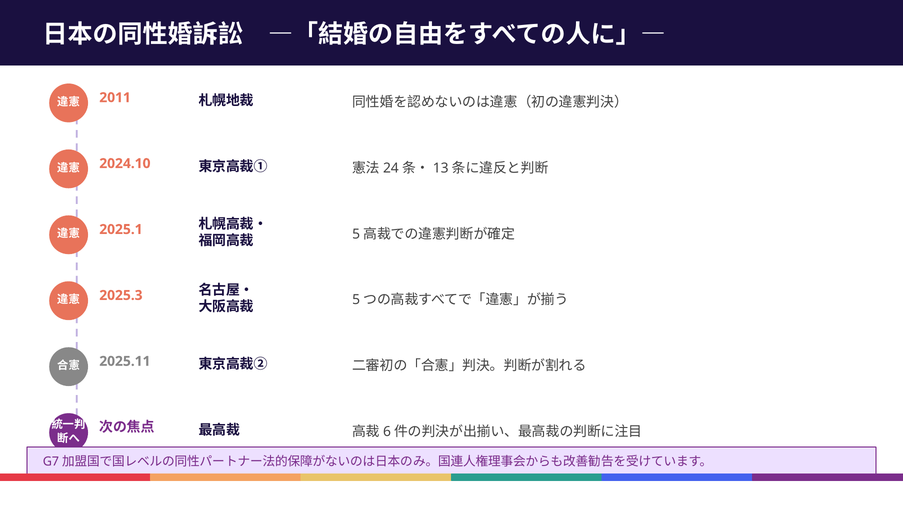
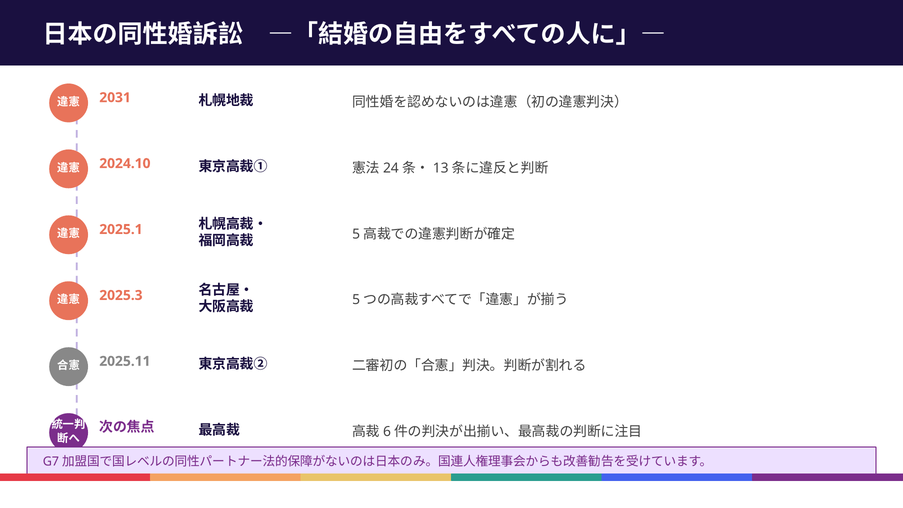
2011: 2011 -> 2031
